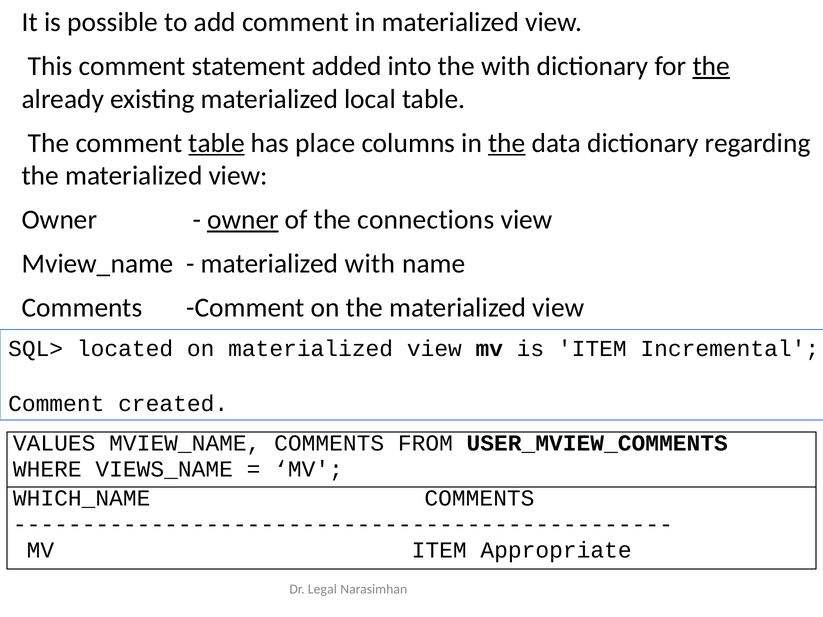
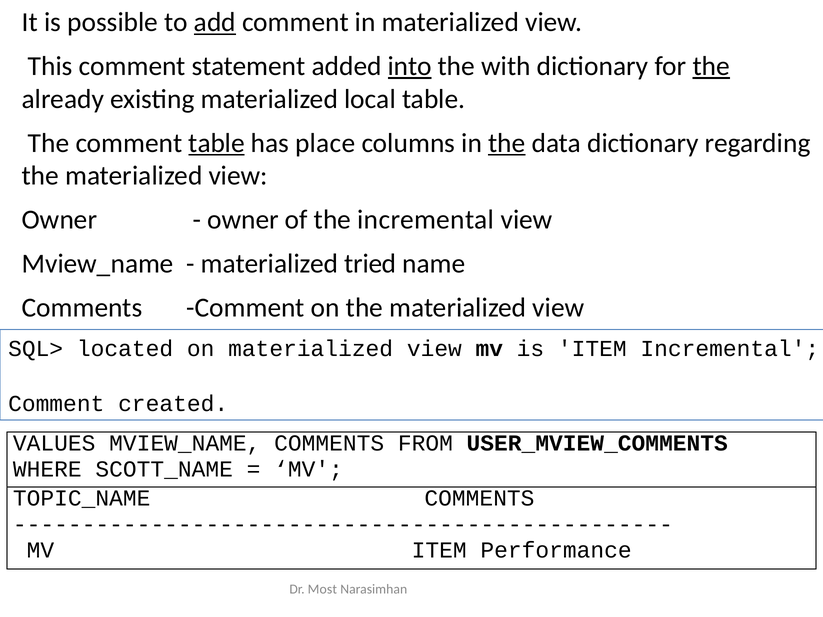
add underline: none -> present
into underline: none -> present
owner at (243, 220) underline: present -> none
the connections: connections -> incremental
materialized with: with -> tried
VIEWS_NAME: VIEWS_NAME -> SCOTT_NAME
WHICH_NAME: WHICH_NAME -> TOPIC_NAME
Appropriate: Appropriate -> Performance
Legal: Legal -> Most
